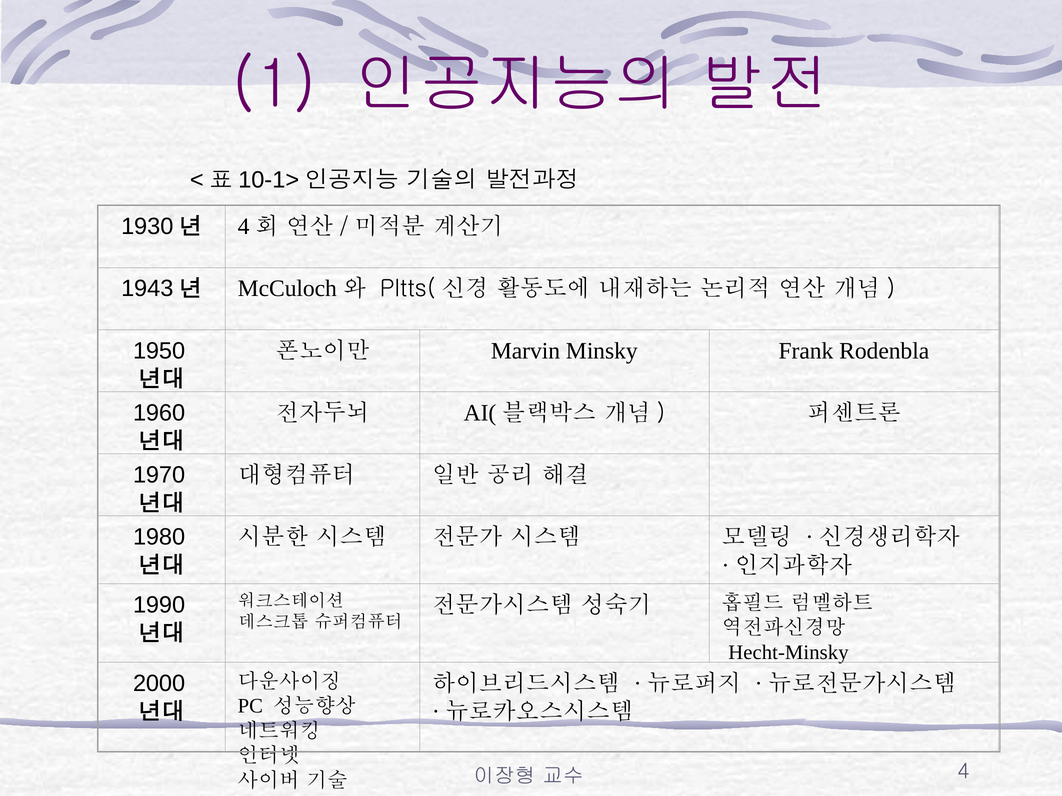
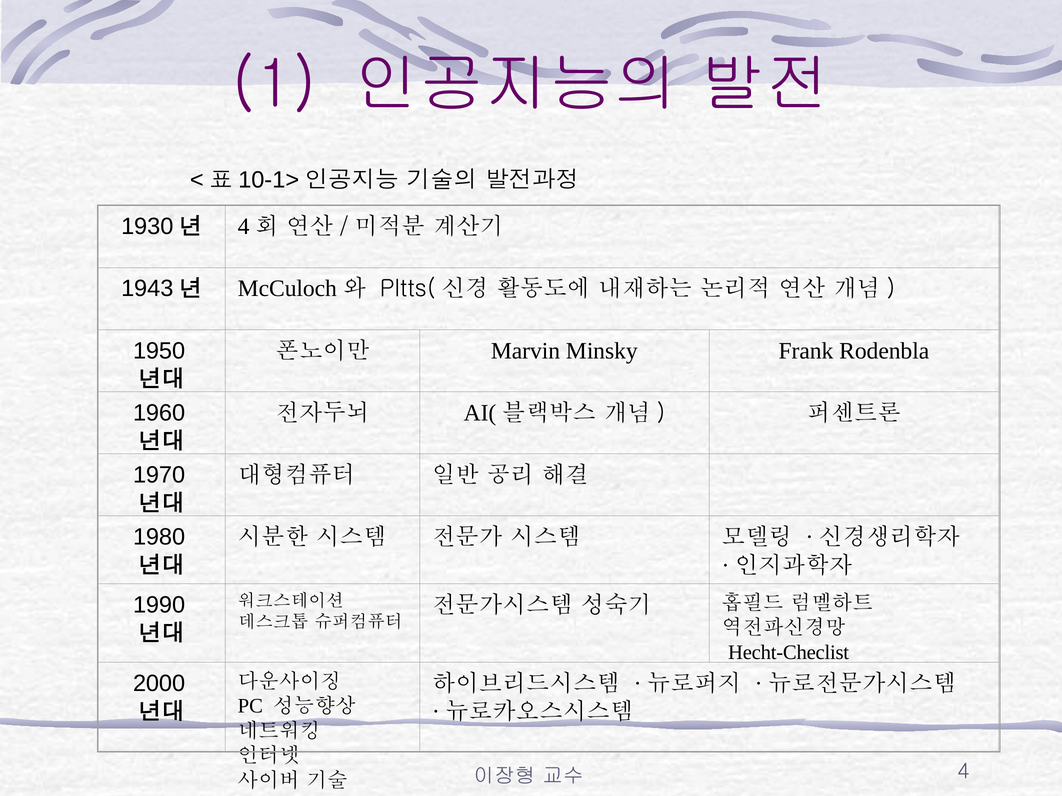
Hecht-Minsky: Hecht-Minsky -> Hecht-Checlist
